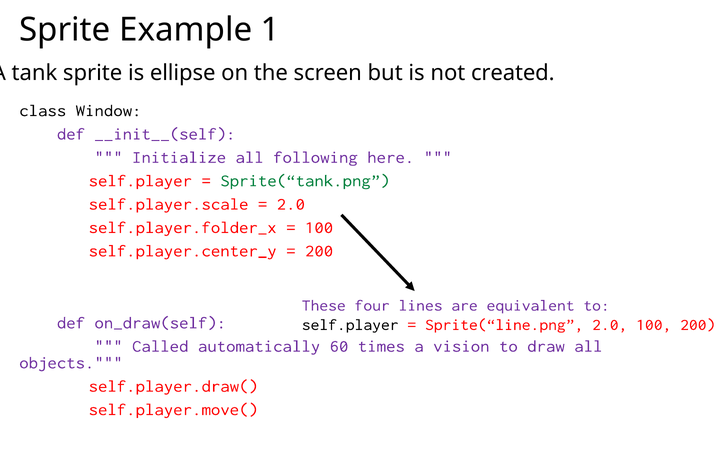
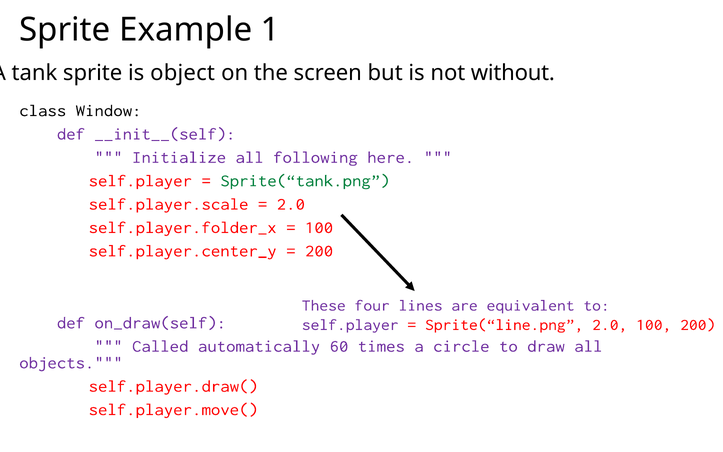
ellipse: ellipse -> object
created: created -> without
self.player at (350, 324) colour: black -> purple
vision: vision -> circle
